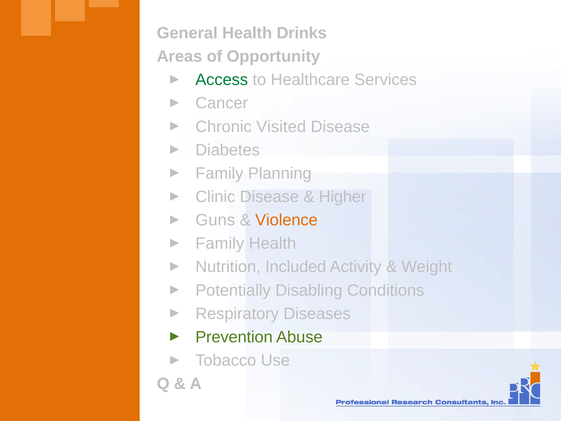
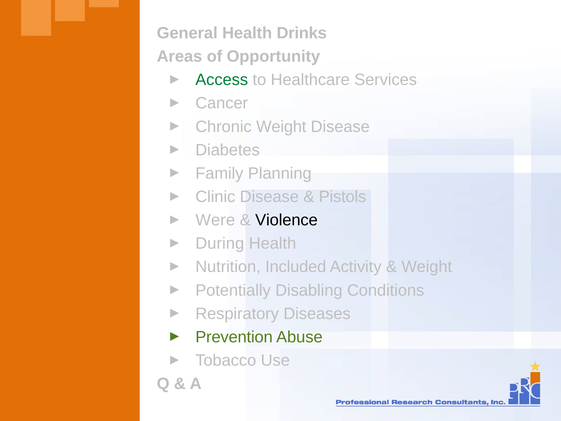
Chronic Visited: Visited -> Weight
Higher: Higher -> Pistols
Guns: Guns -> Were
Violence colour: orange -> black
Family at (220, 243): Family -> During
